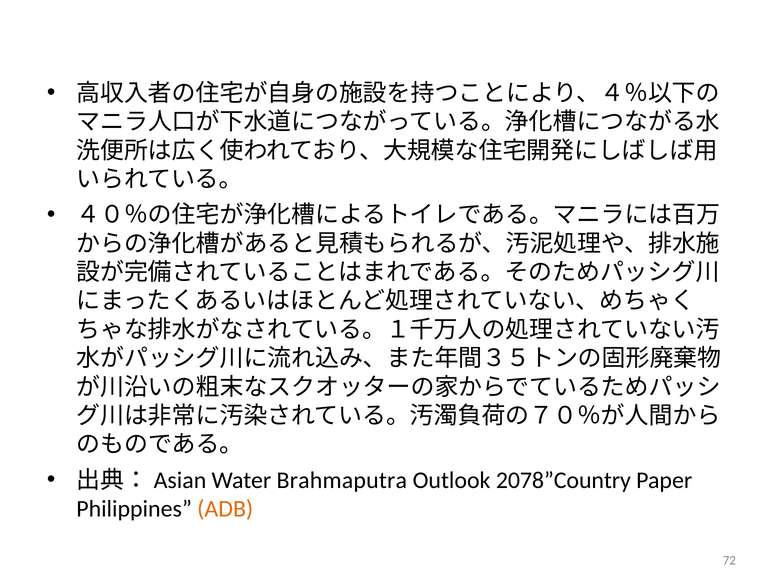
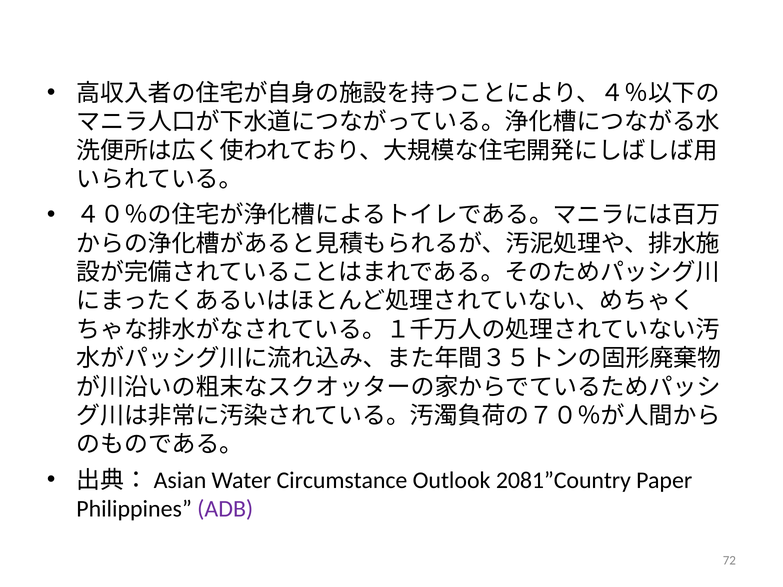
Brahmaputra: Brahmaputra -> Circumstance
2078”Country: 2078”Country -> 2081”Country
ADB colour: orange -> purple
